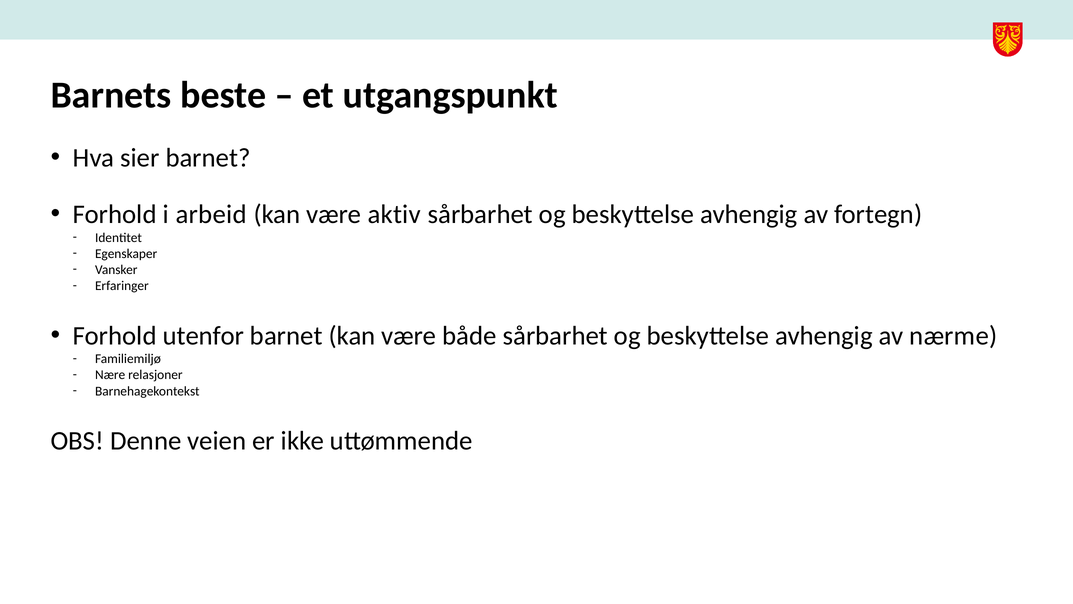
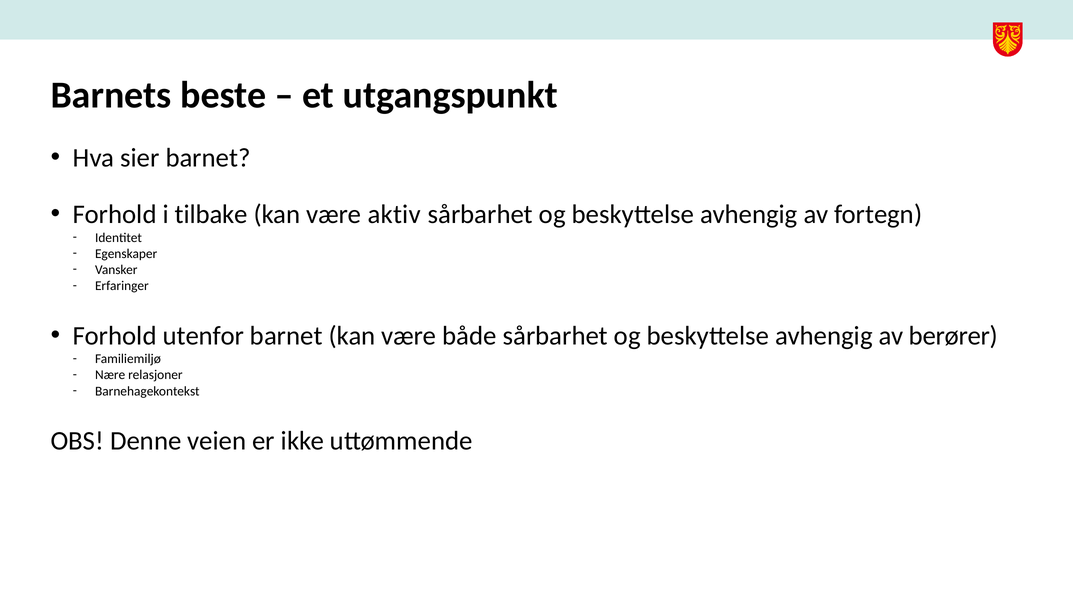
arbeid: arbeid -> tilbake
nærme: nærme -> berører
